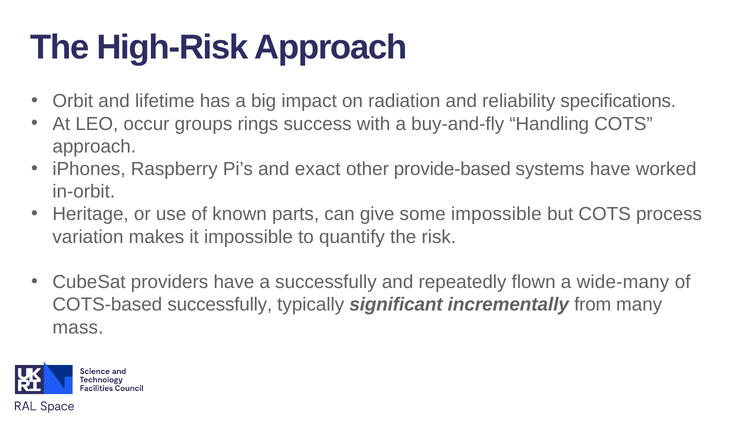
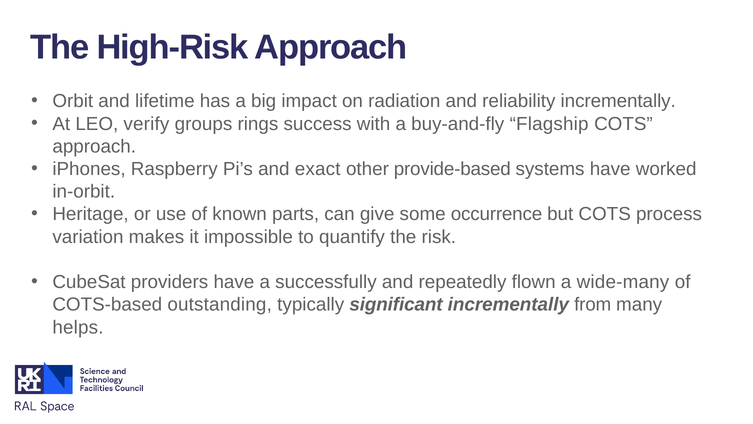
reliability specifications: specifications -> incrementally
occur: occur -> verify
Handling: Handling -> Flagship
some impossible: impossible -> occurrence
COTS-based successfully: successfully -> outstanding
mass: mass -> helps
